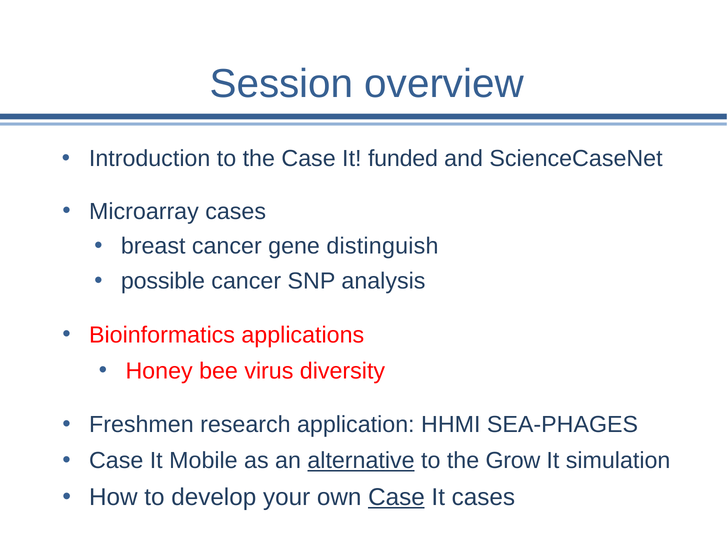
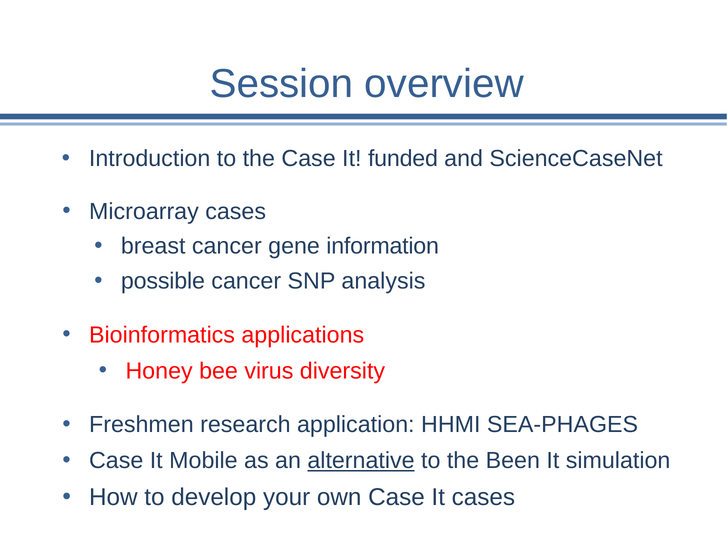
distinguish: distinguish -> information
Grow: Grow -> Been
Case at (396, 497) underline: present -> none
